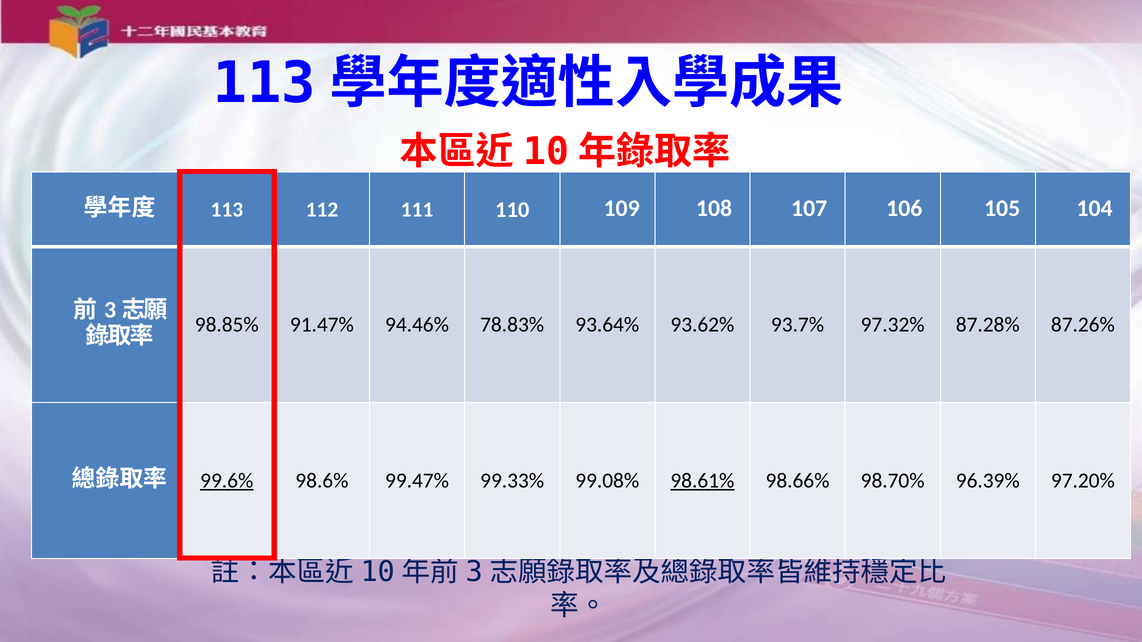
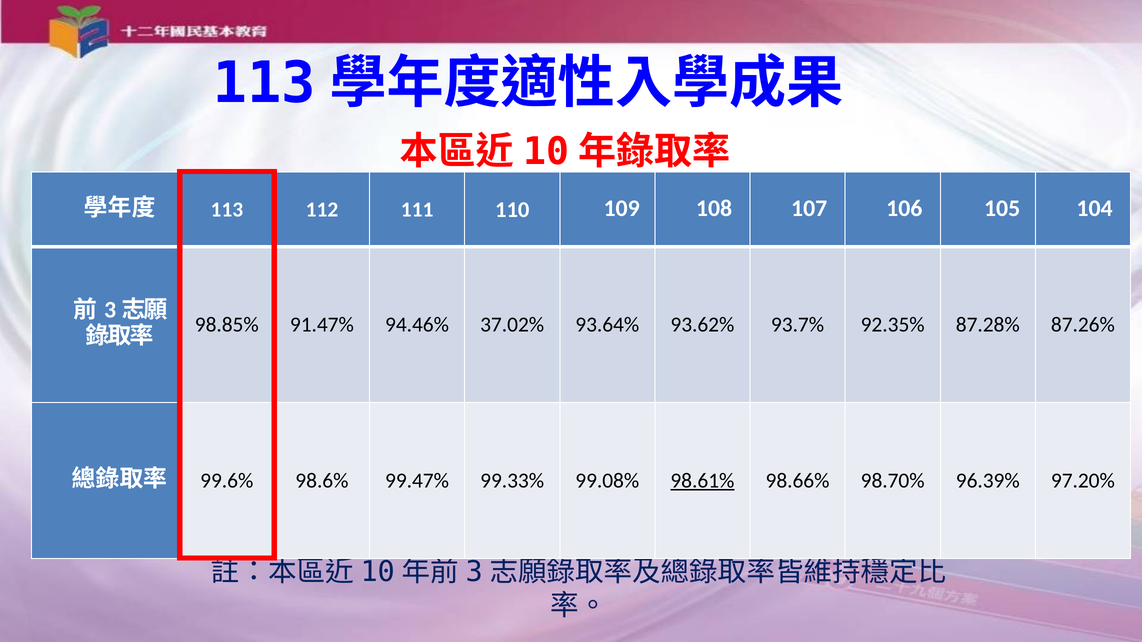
78.83%: 78.83% -> 37.02%
97.32%: 97.32% -> 92.35%
99.6% underline: present -> none
